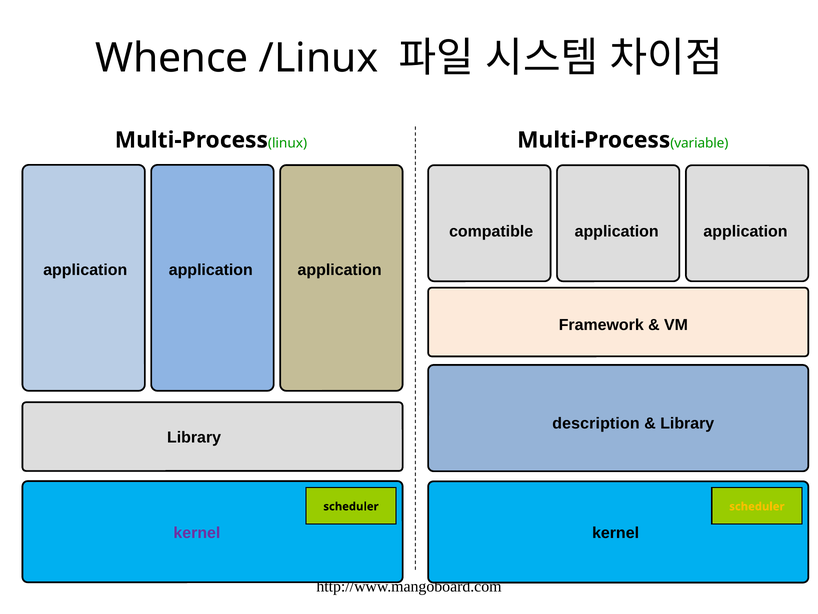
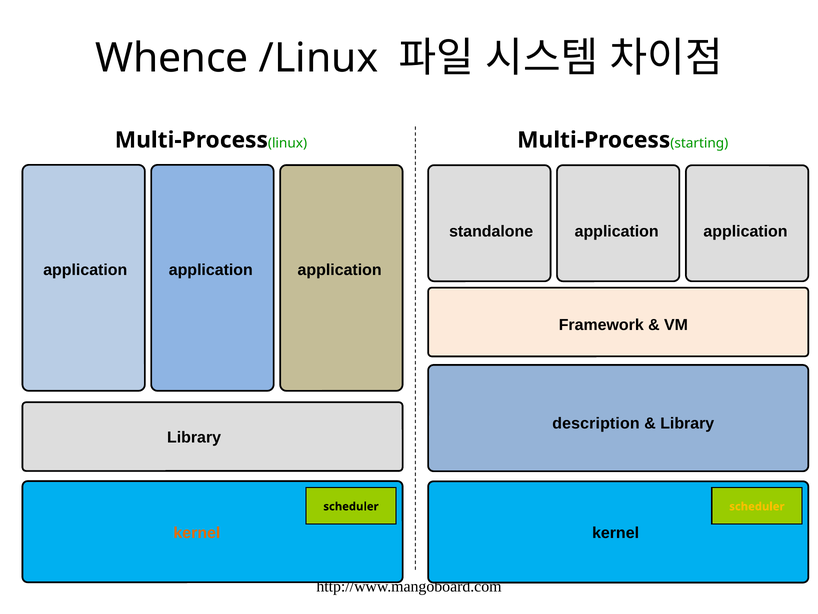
variable: variable -> starting
compatible: compatible -> standalone
kernel at (197, 532) colour: purple -> orange
